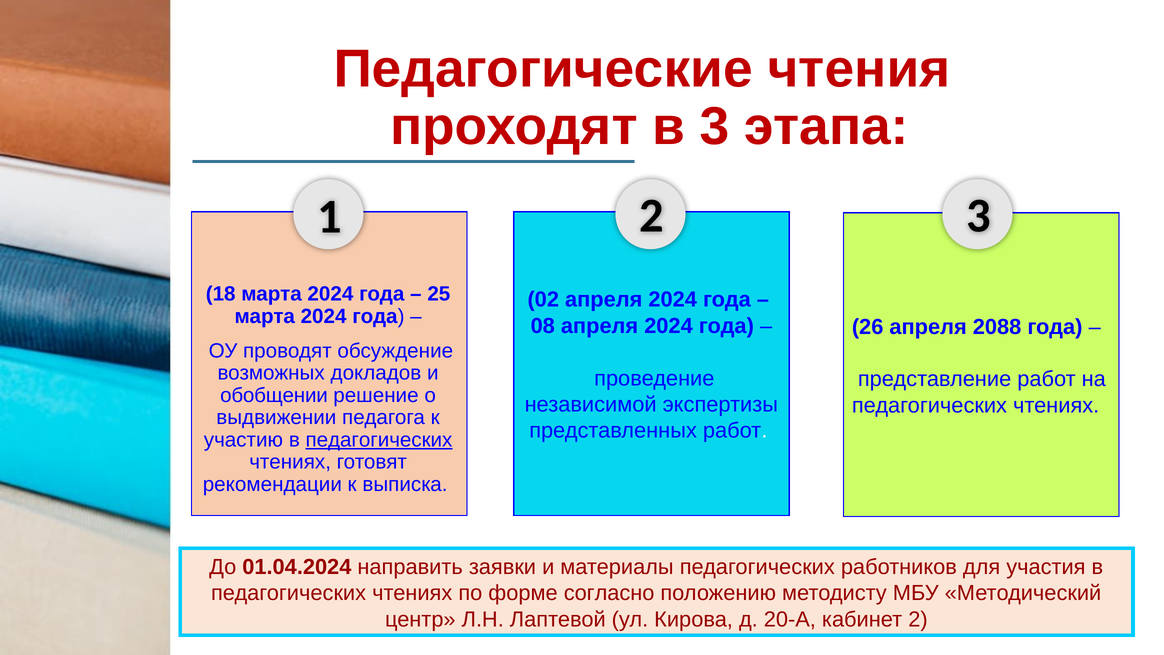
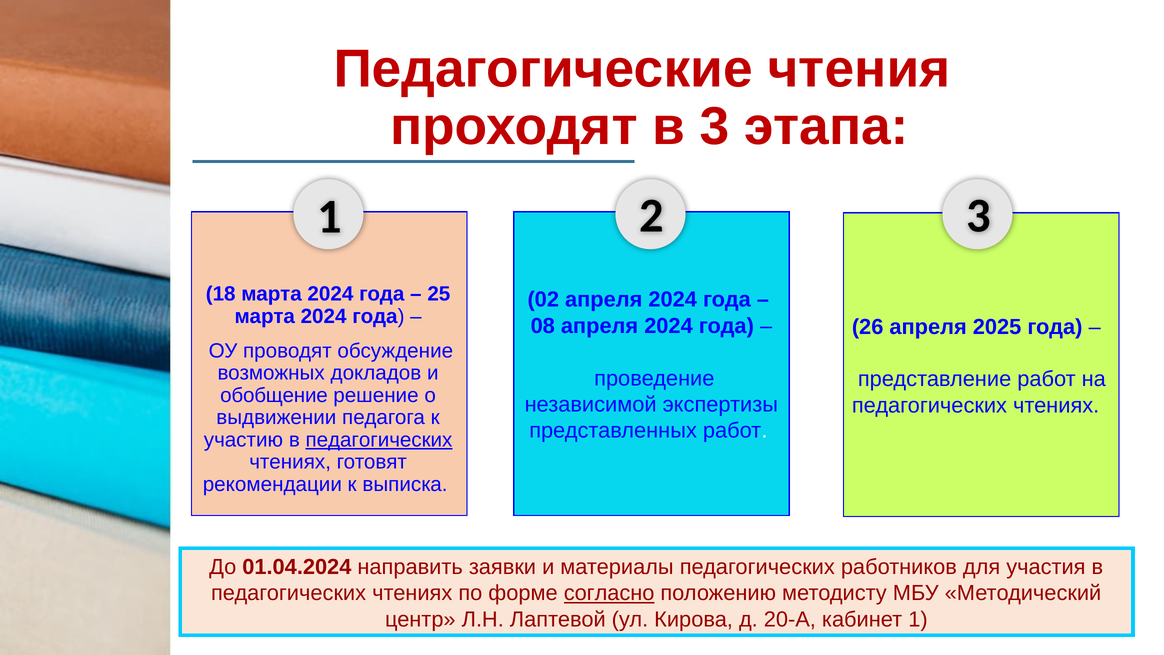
2088: 2088 -> 2025
обобщении: обобщении -> обобщение
согласно underline: none -> present
кабинет 2: 2 -> 1
